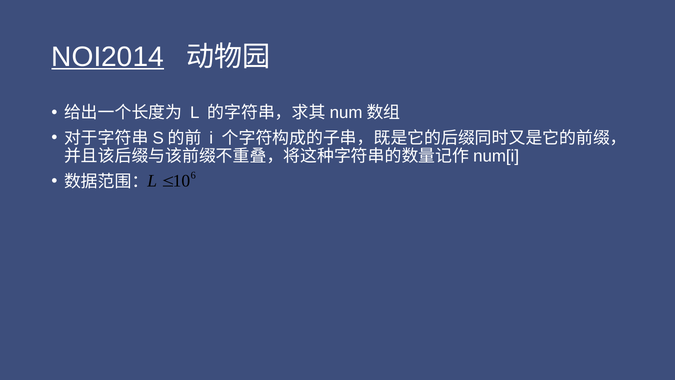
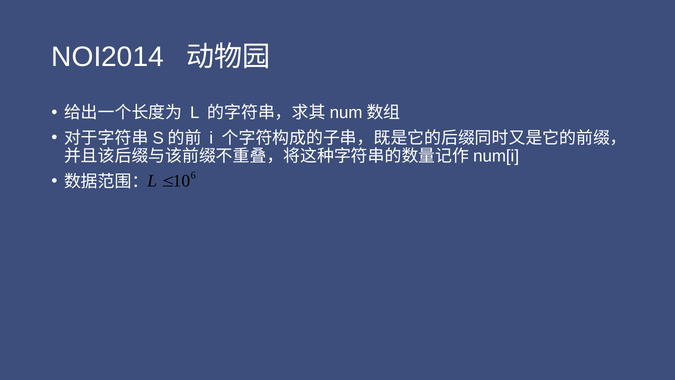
NOI2014 underline: present -> none
